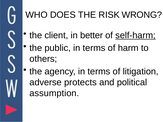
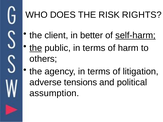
WRONG: WRONG -> RIGHTS
the at (36, 48) underline: none -> present
protects: protects -> tensions
